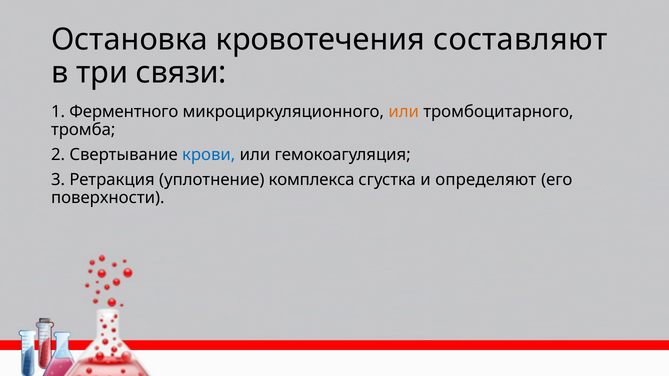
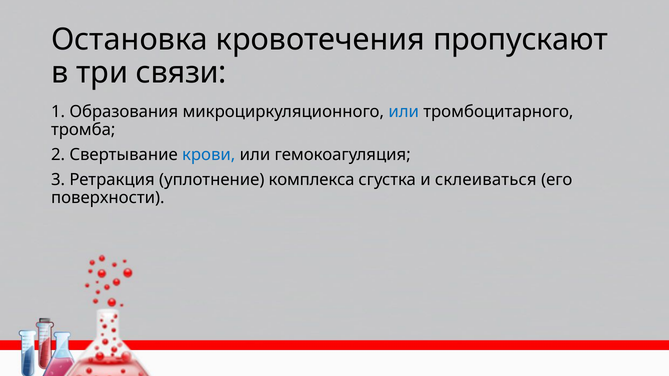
составляют: составляют -> пропускают
Ферментного: Ферментного -> Образования
или at (404, 112) colour: orange -> blue
определяют: определяют -> склеиваться
